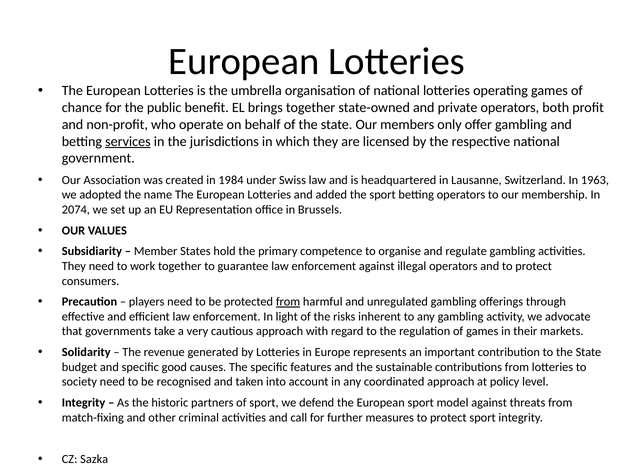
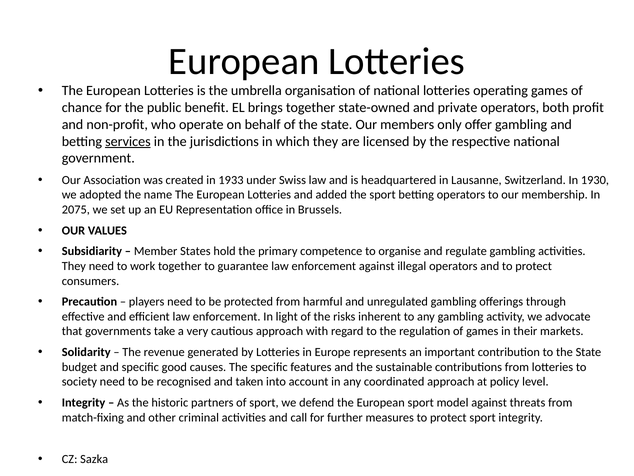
1984: 1984 -> 1933
1963: 1963 -> 1930
2074: 2074 -> 2075
from at (288, 301) underline: present -> none
